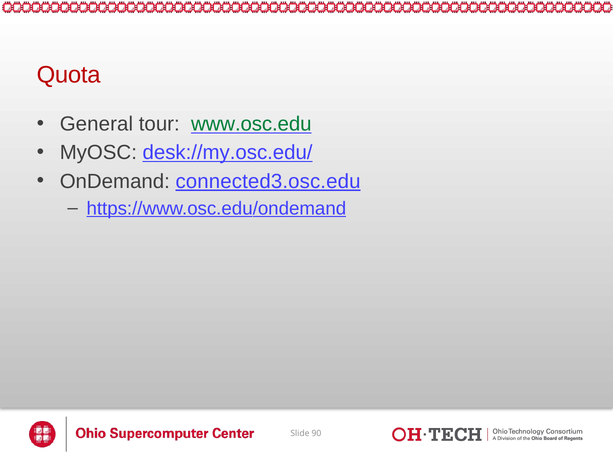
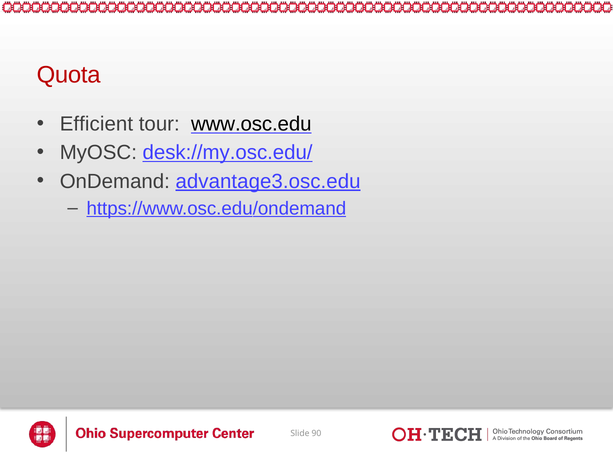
General: General -> Efficient
www.osc.edu colour: green -> black
connected3.osc.edu: connected3.osc.edu -> advantage3.osc.edu
